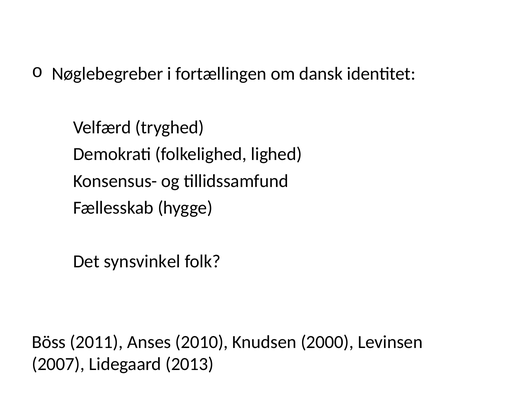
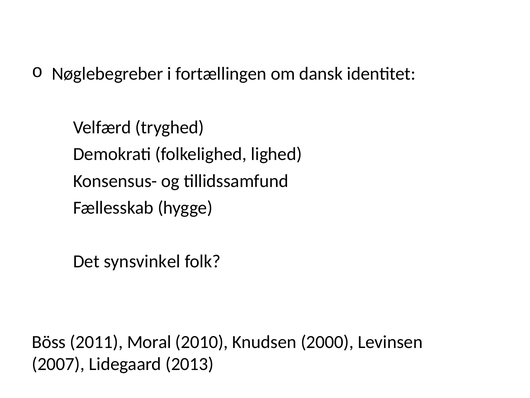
Anses: Anses -> Moral
